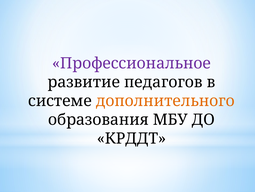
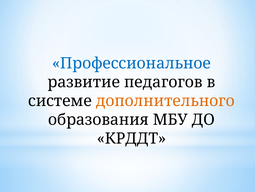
Профессиональное colour: purple -> blue
